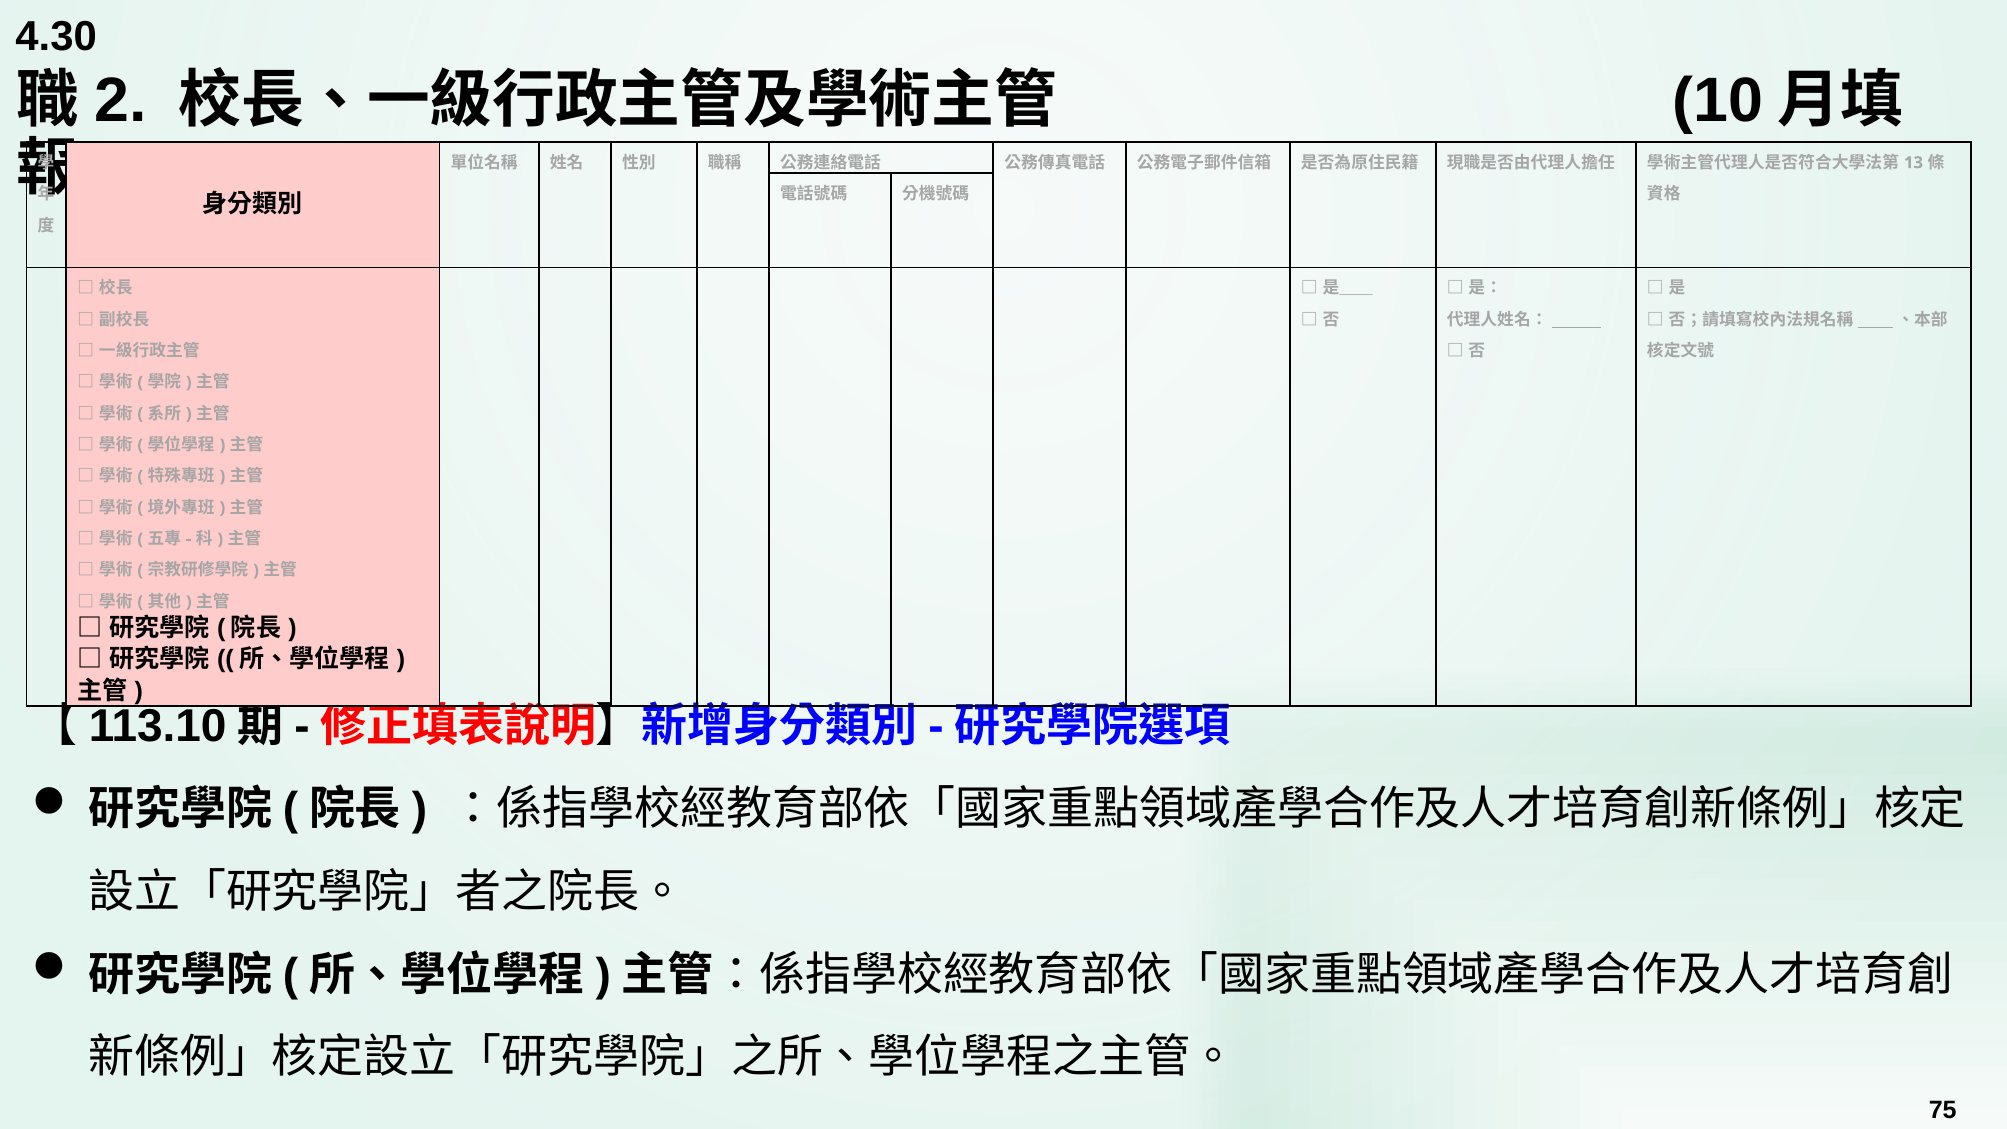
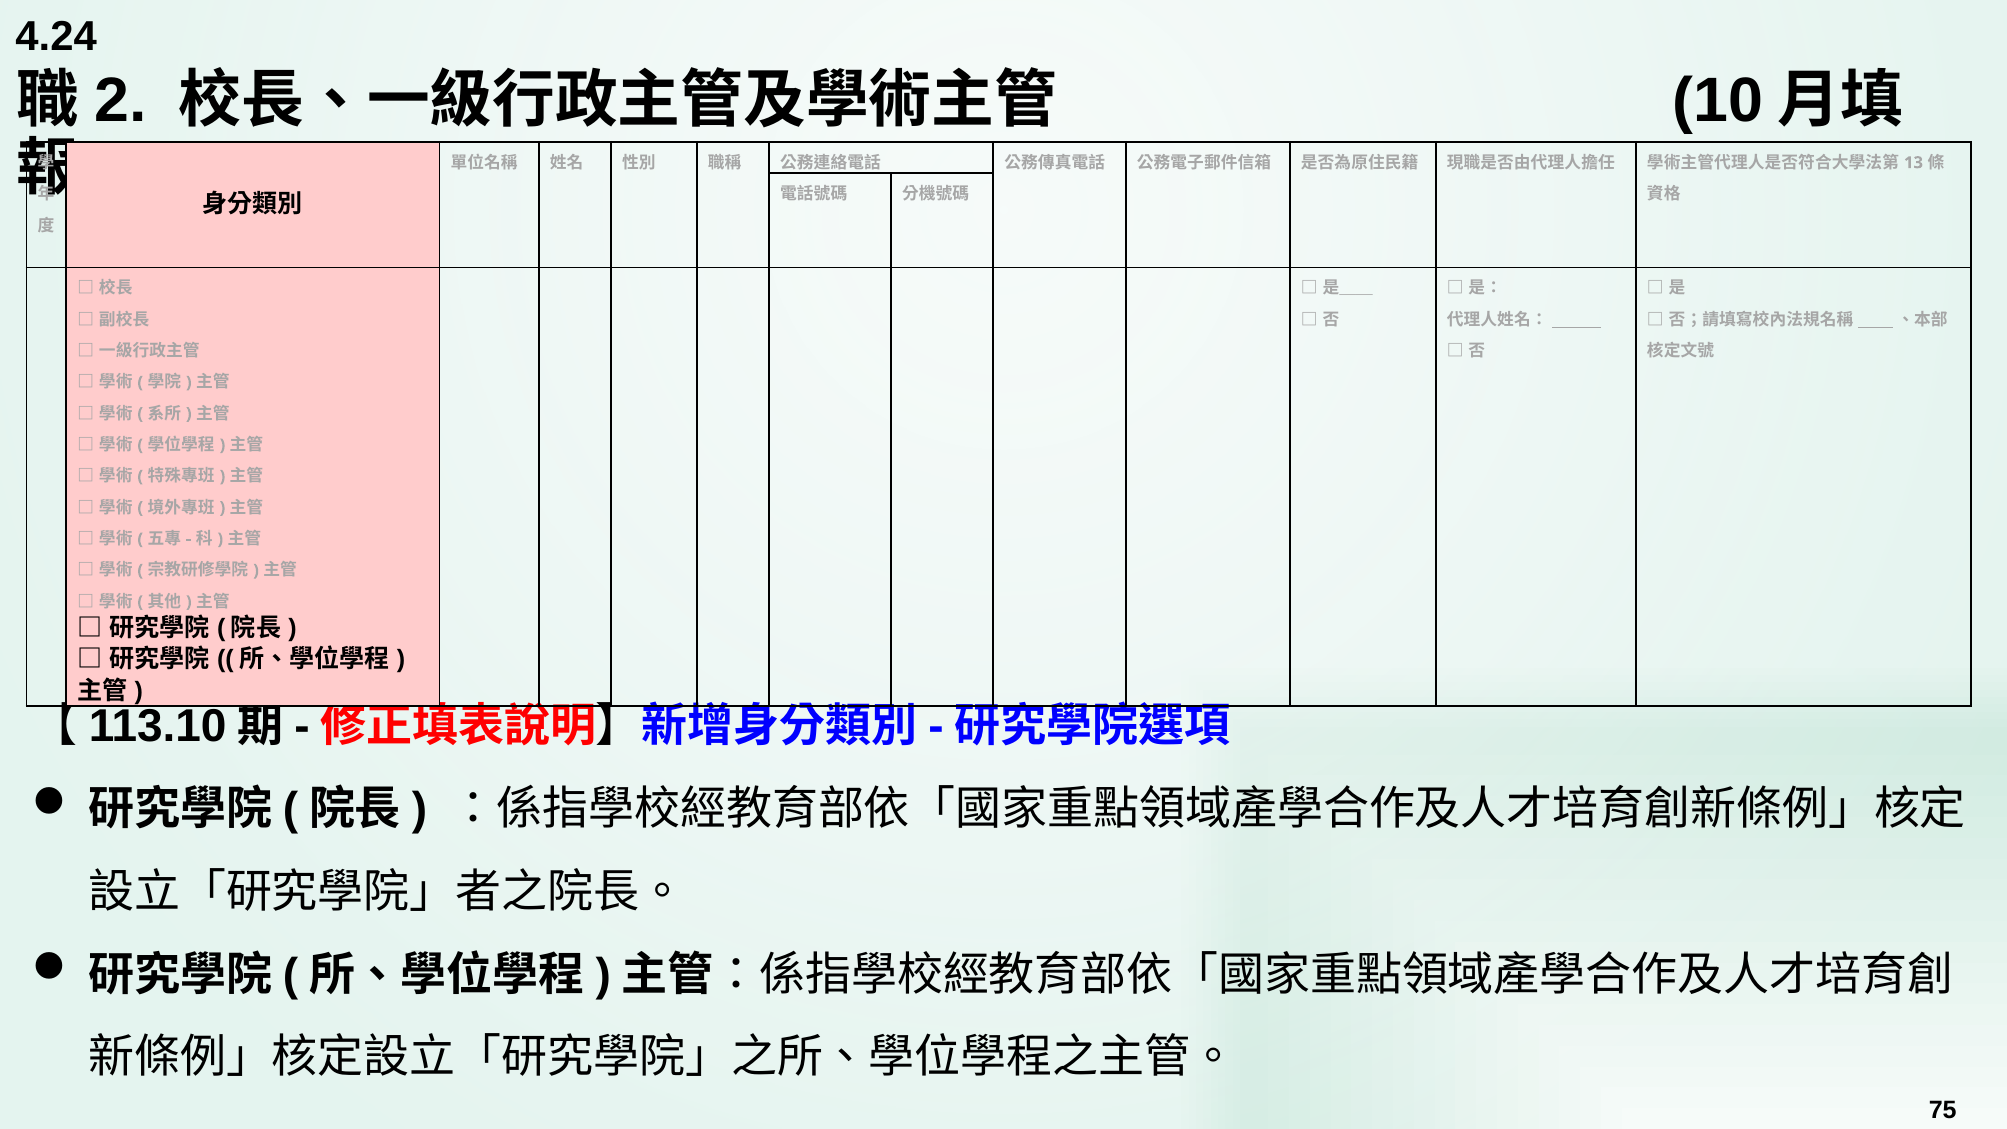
4.30: 4.30 -> 4.24
